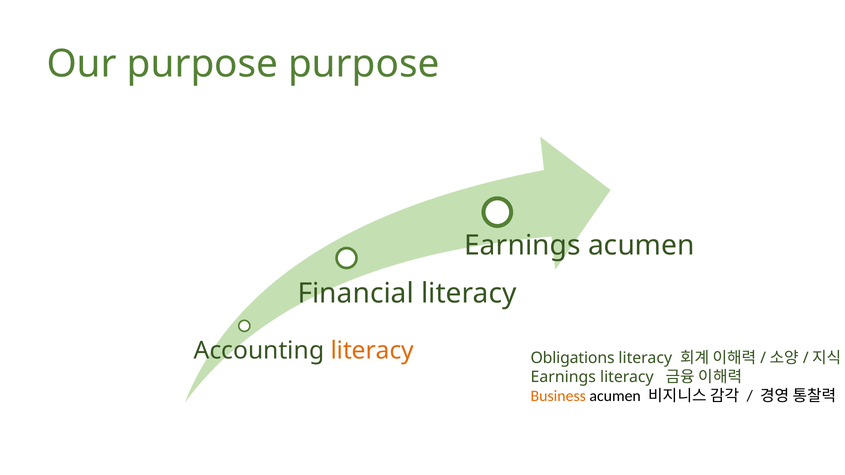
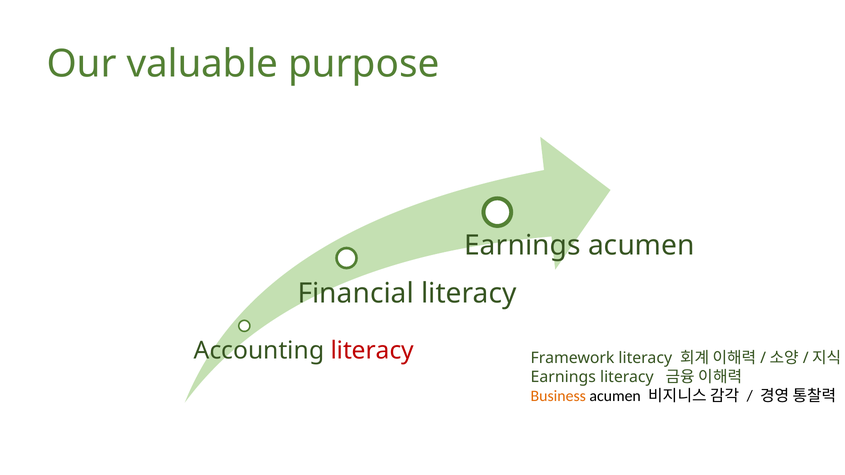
Our purpose: purpose -> valuable
literacy at (372, 351) colour: orange -> red
Obligations: Obligations -> Framework
